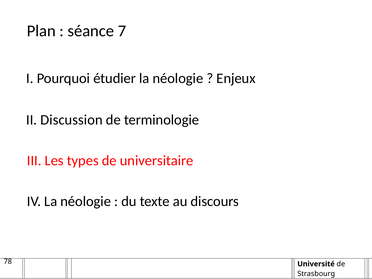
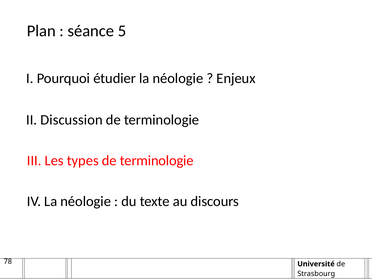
7: 7 -> 5
types de universitaire: universitaire -> terminologie
